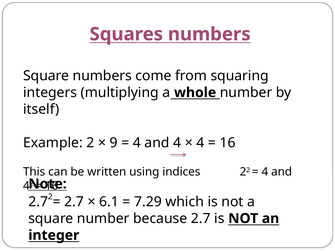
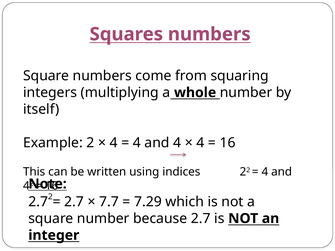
9 at (114, 143): 9 -> 4
6.1: 6.1 -> 7.7
